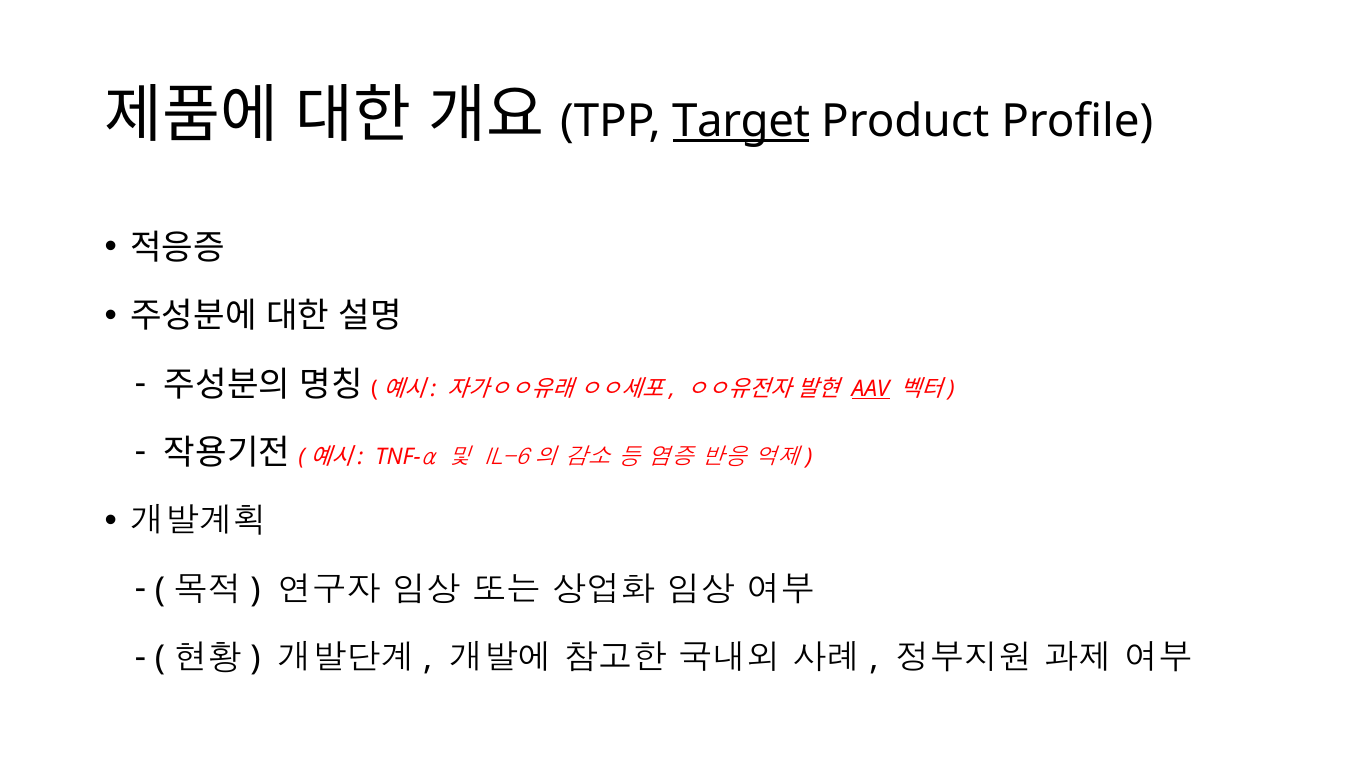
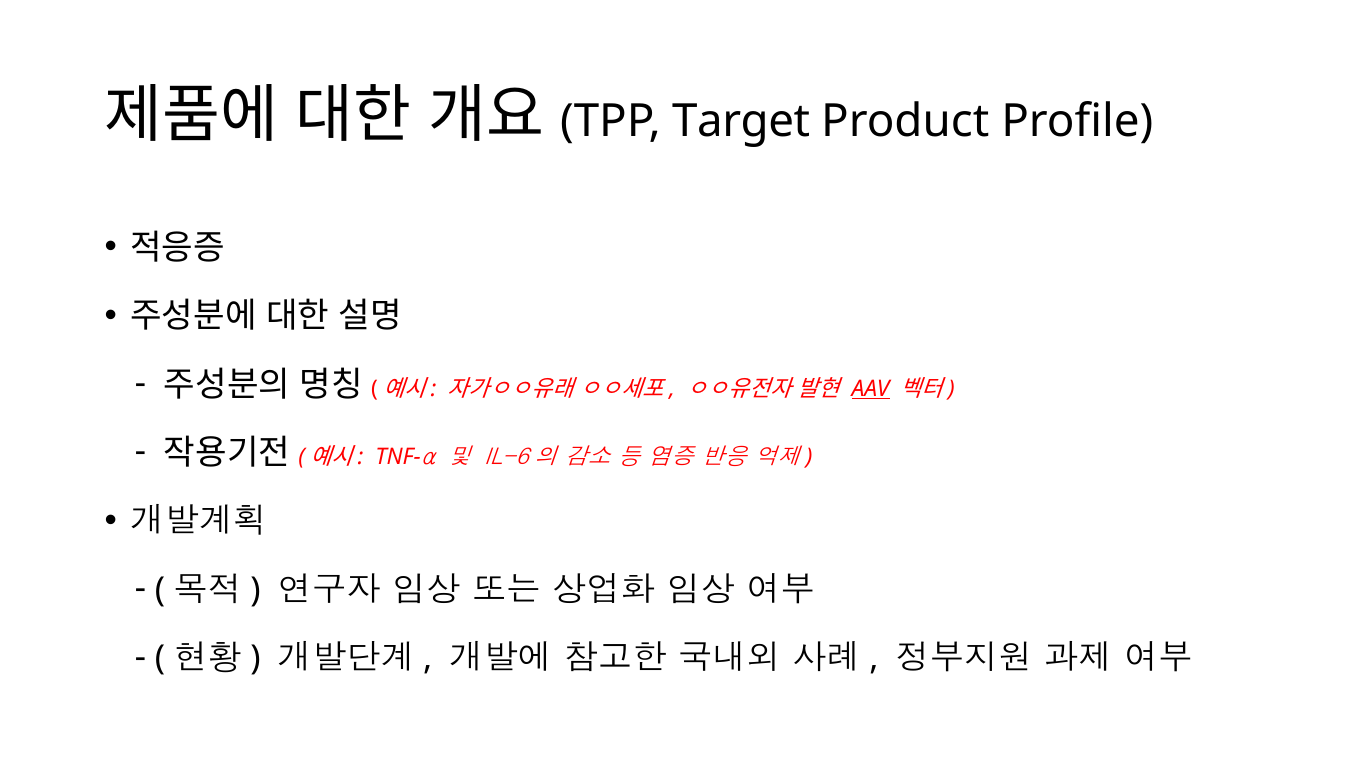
Target underline: present -> none
